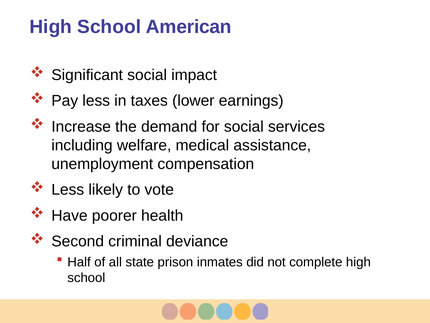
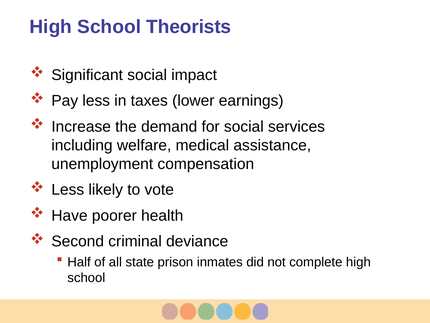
American: American -> Theorists
